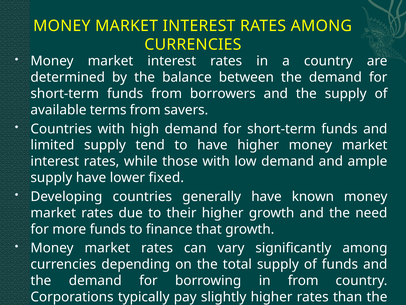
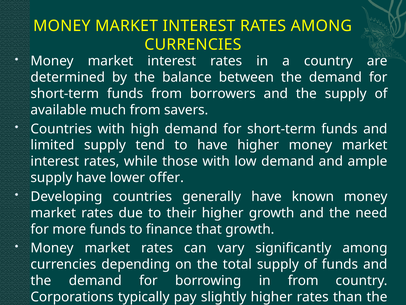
terms: terms -> much
fixed: fixed -> offer
